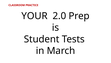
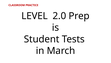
YOUR: YOUR -> LEVEL
